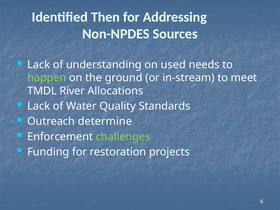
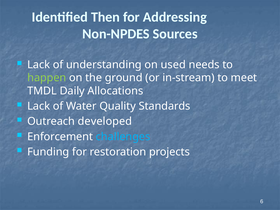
River: River -> Daily
determine: determine -> developed
challenges colour: light green -> light blue
